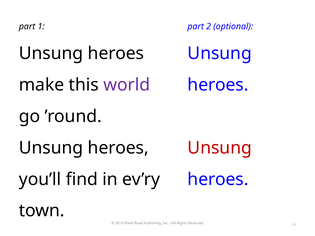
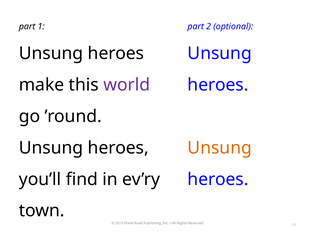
Unsung at (220, 148) colour: red -> orange
